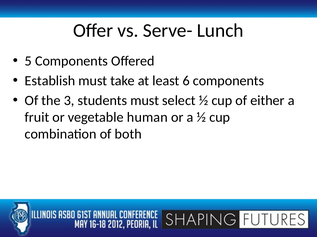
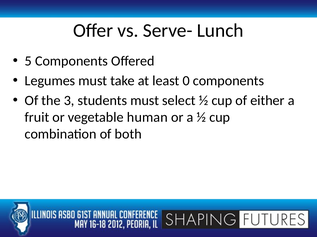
Establish: Establish -> Legumes
6: 6 -> 0
